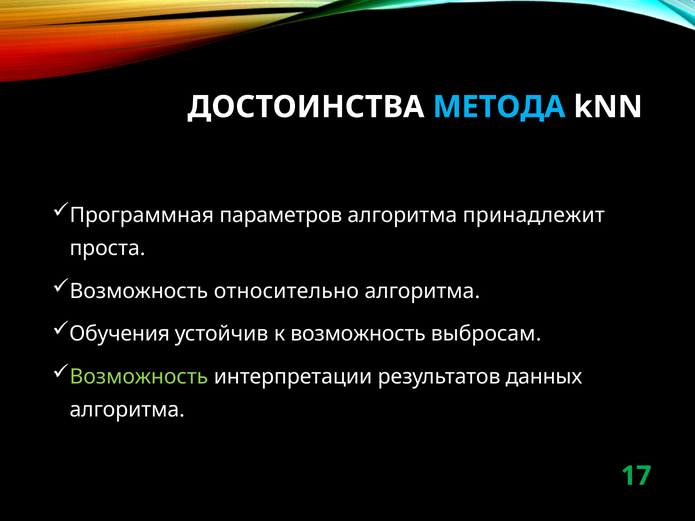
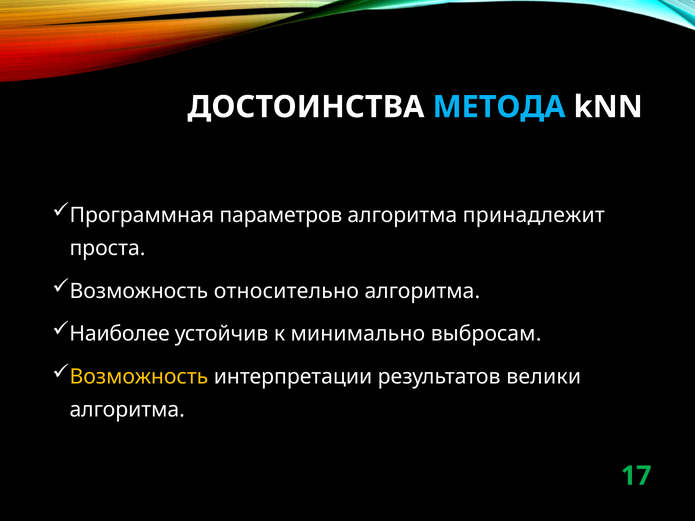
Обучения: Обучения -> Наиболее
к возможность: возможность -> минимально
Возможность at (139, 377) colour: light green -> yellow
данных: данных -> велики
